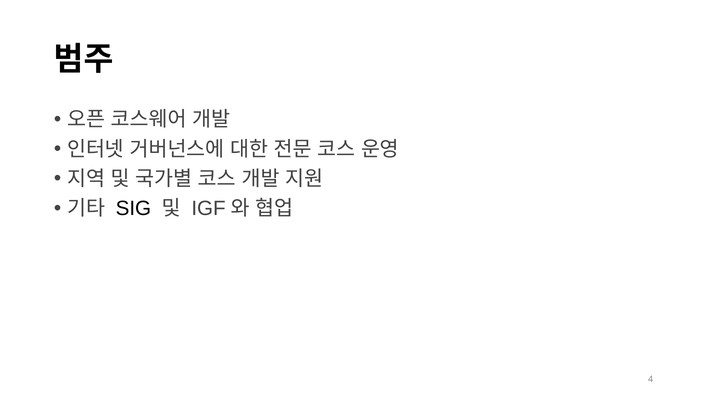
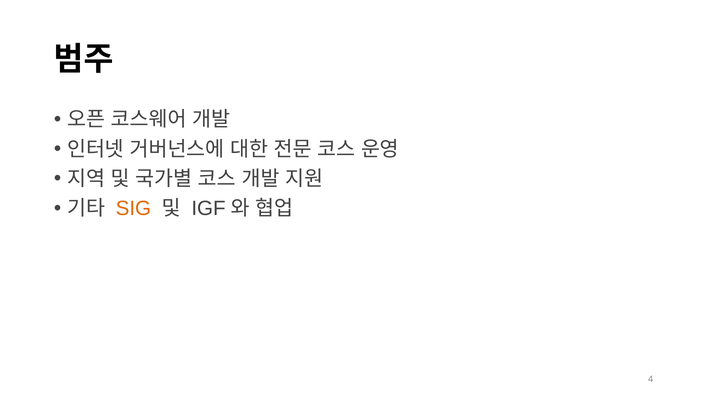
SIG colour: black -> orange
